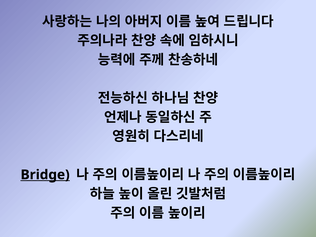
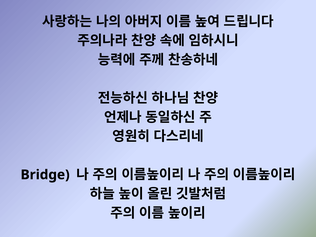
Bridge underline: present -> none
